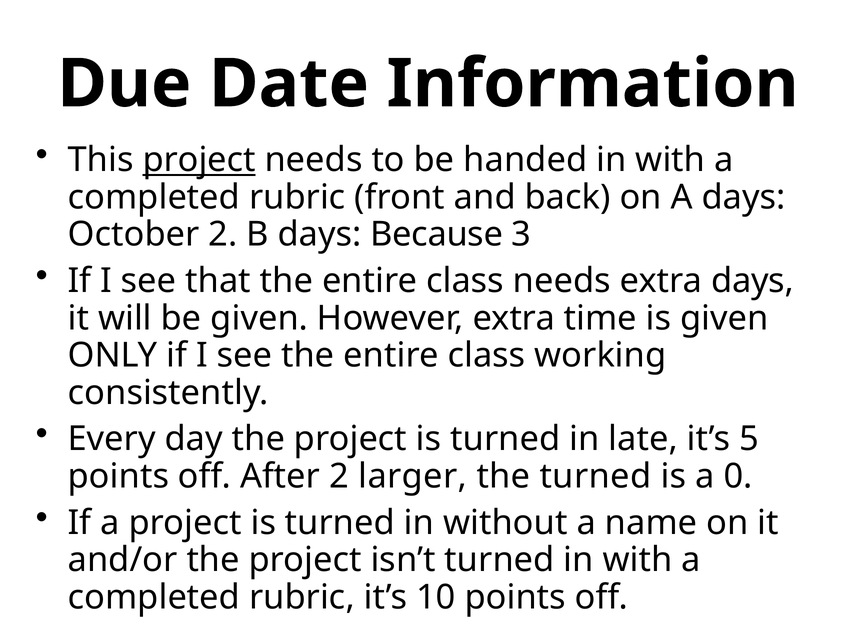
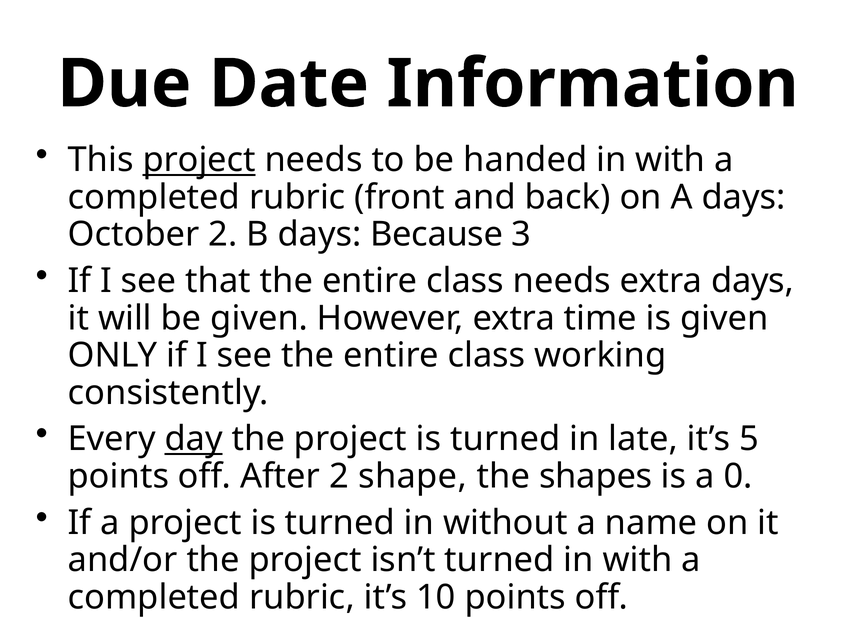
day underline: none -> present
larger: larger -> shape
the turned: turned -> shapes
